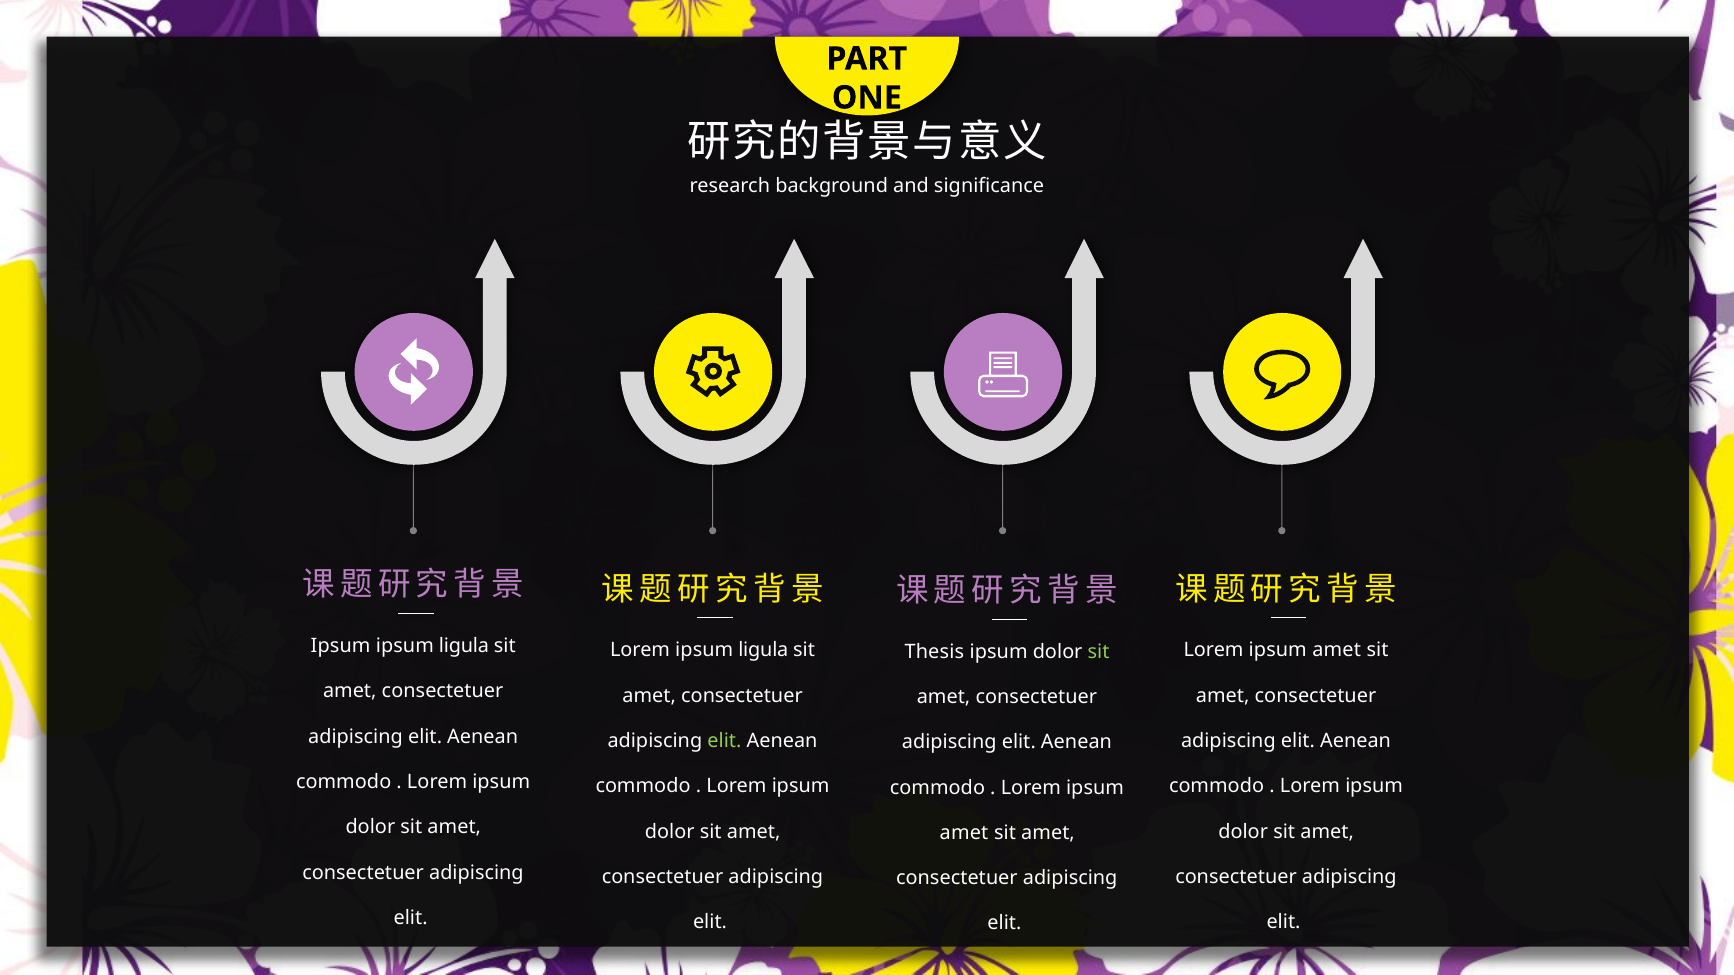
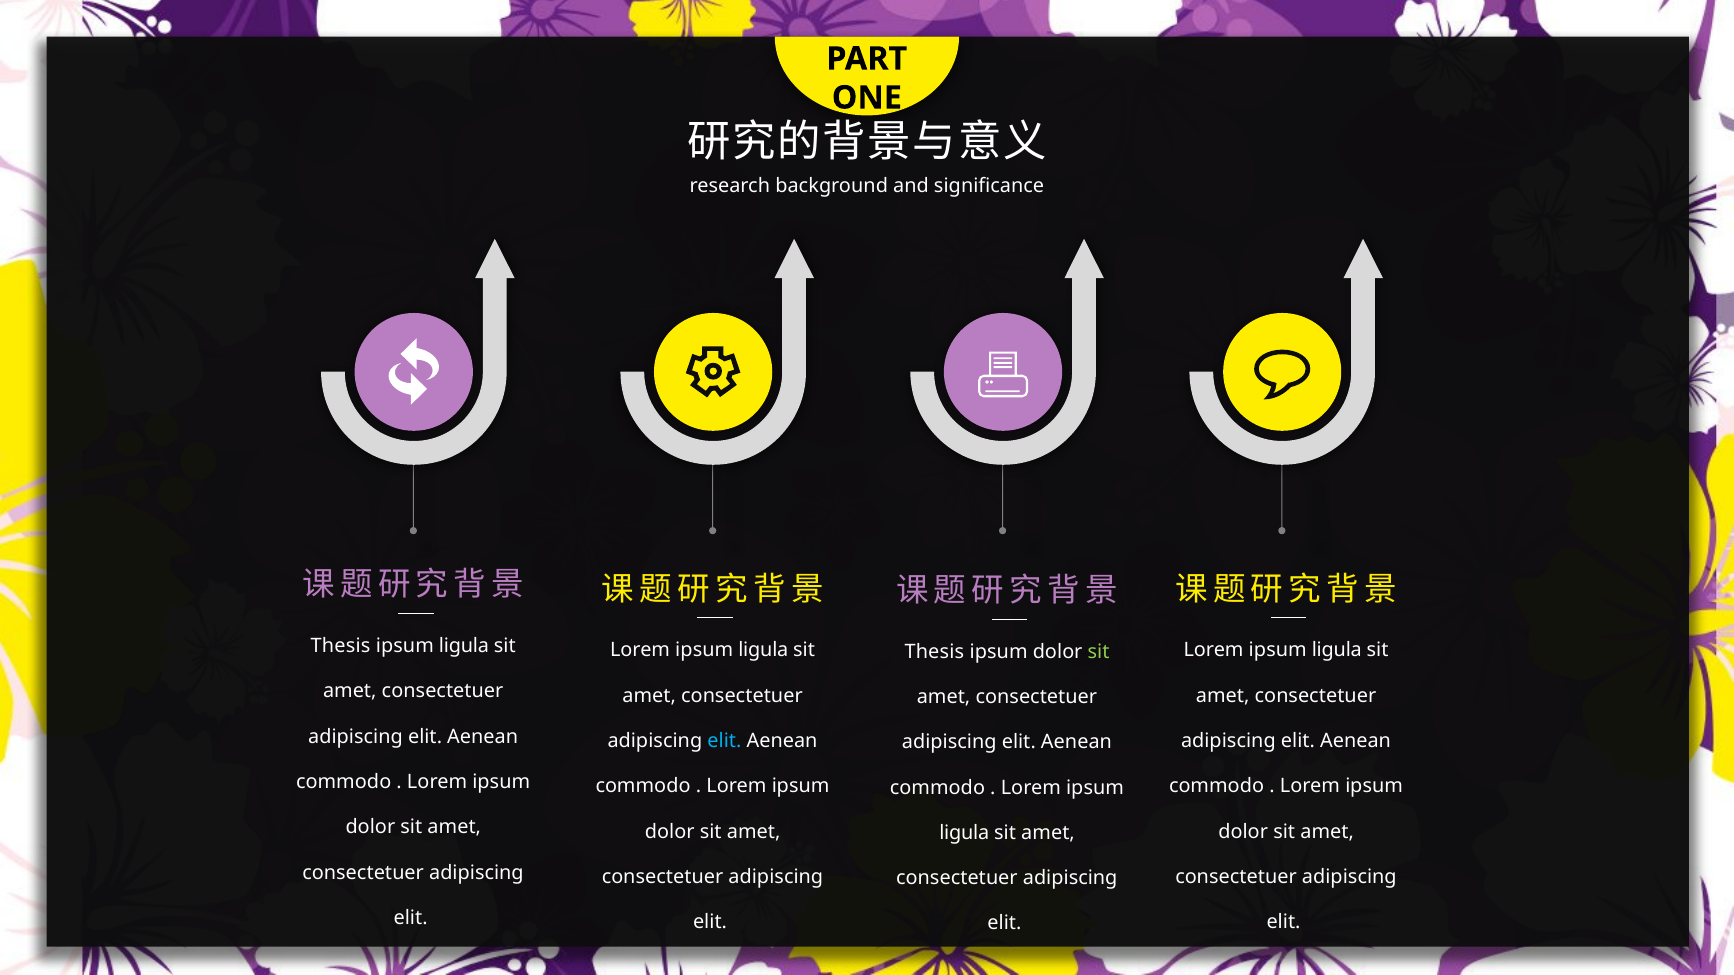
Ipsum at (341, 646): Ipsum -> Thesis
amet at (1337, 651): amet -> ligula
elit at (724, 741) colour: light green -> light blue
amet at (964, 833): amet -> ligula
